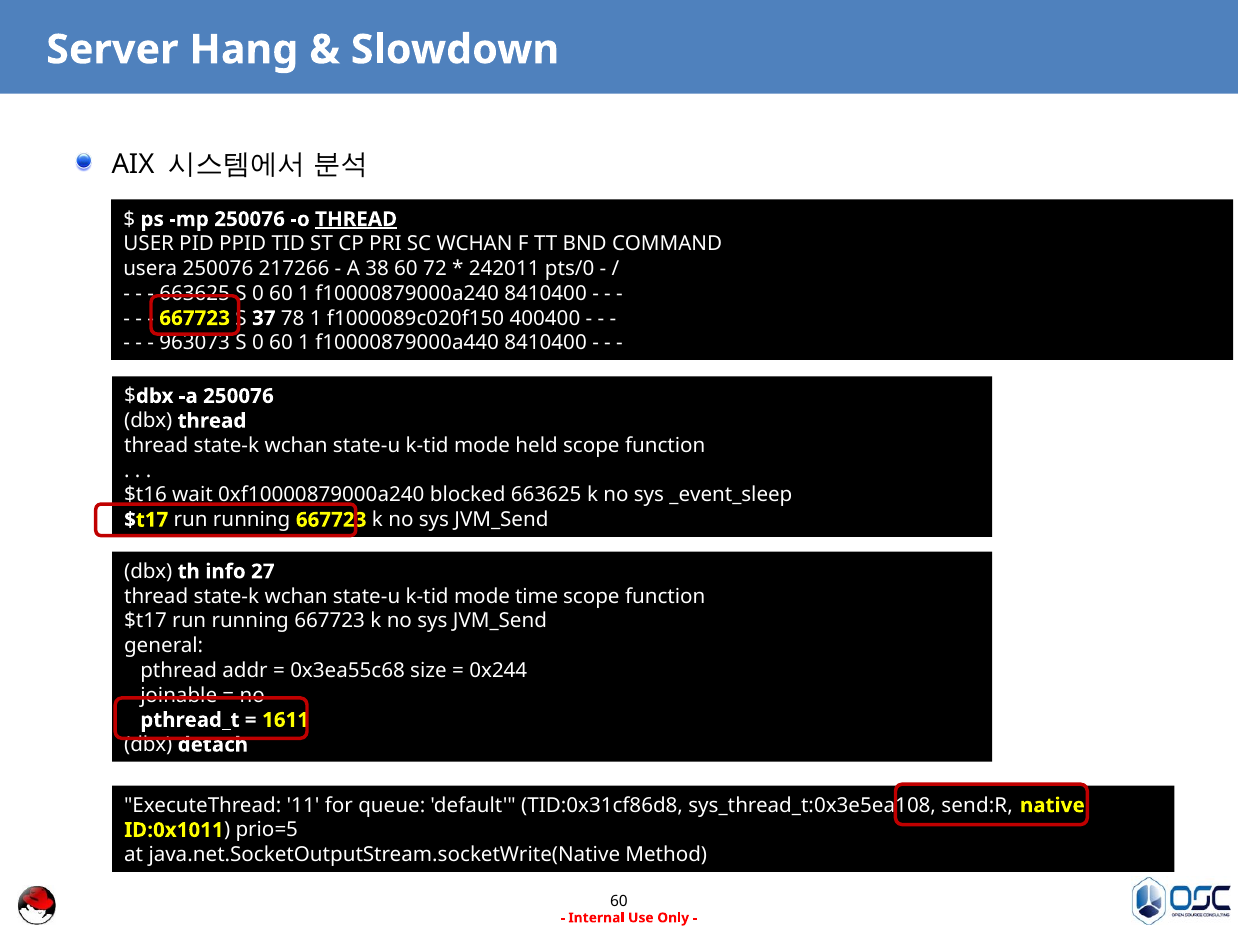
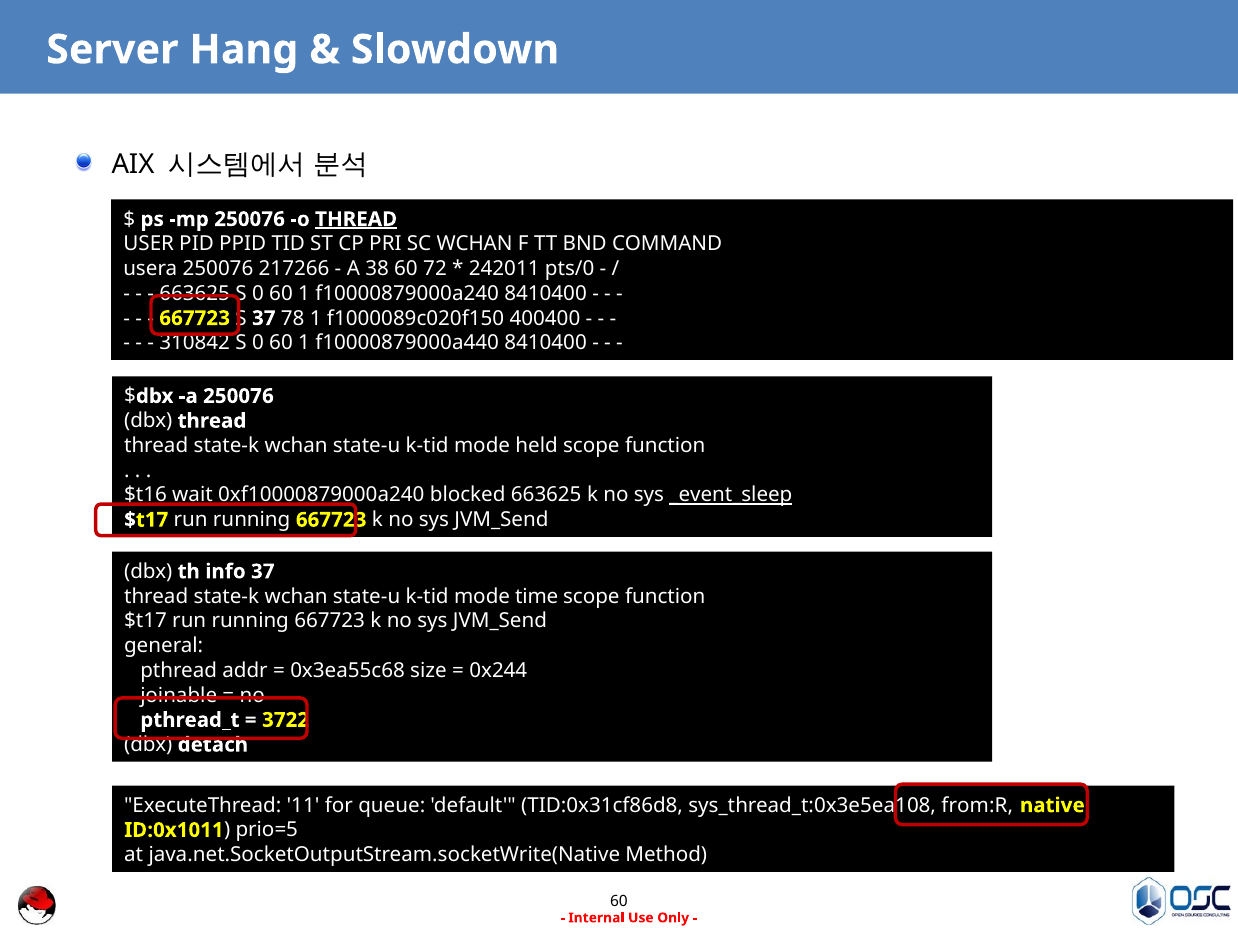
963073: 963073 -> 310842
_event_sleep underline: none -> present
info 27: 27 -> 37
1611: 1611 -> 3722
send:R: send:R -> from:R
